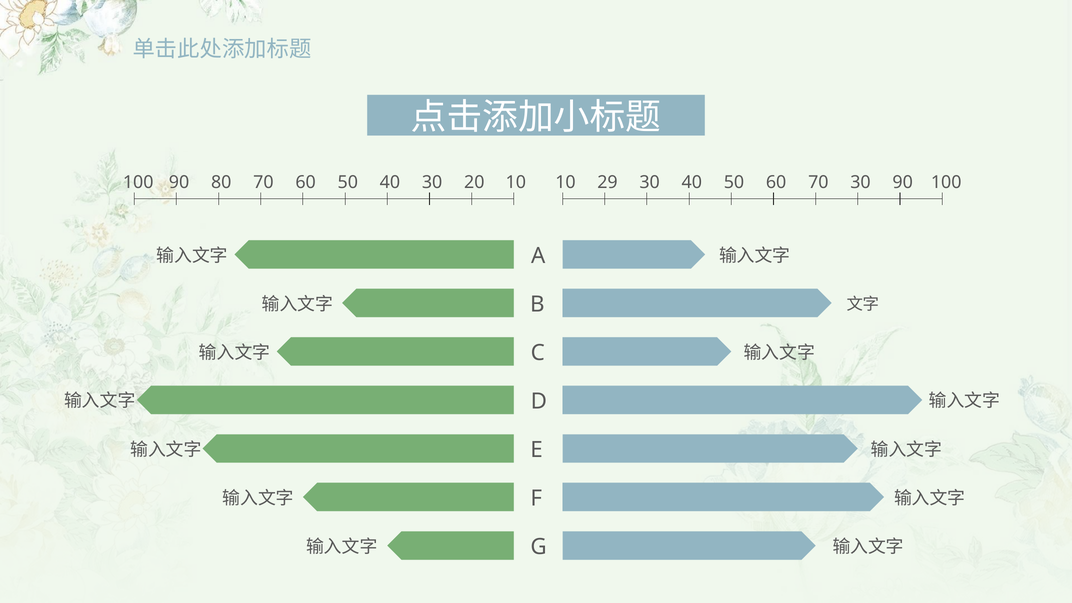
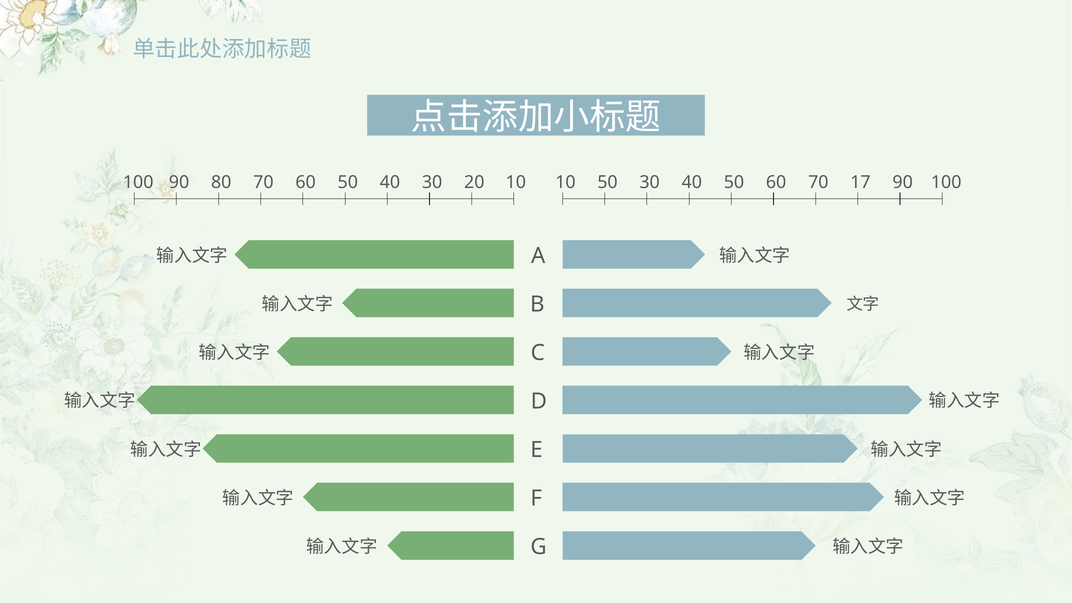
10 29: 29 -> 50
70 30: 30 -> 17
